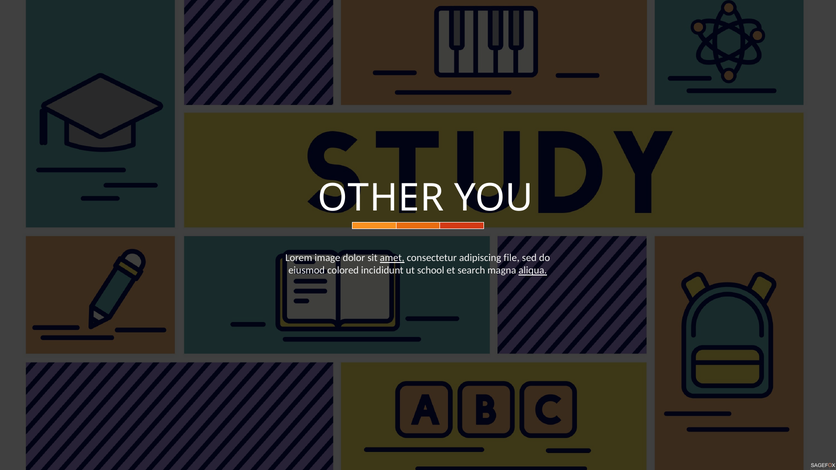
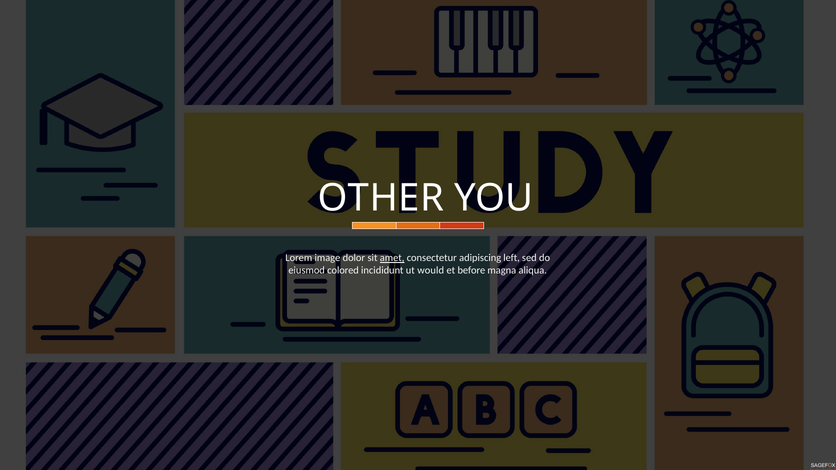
file: file -> left
school: school -> would
search: search -> before
aliqua underline: present -> none
